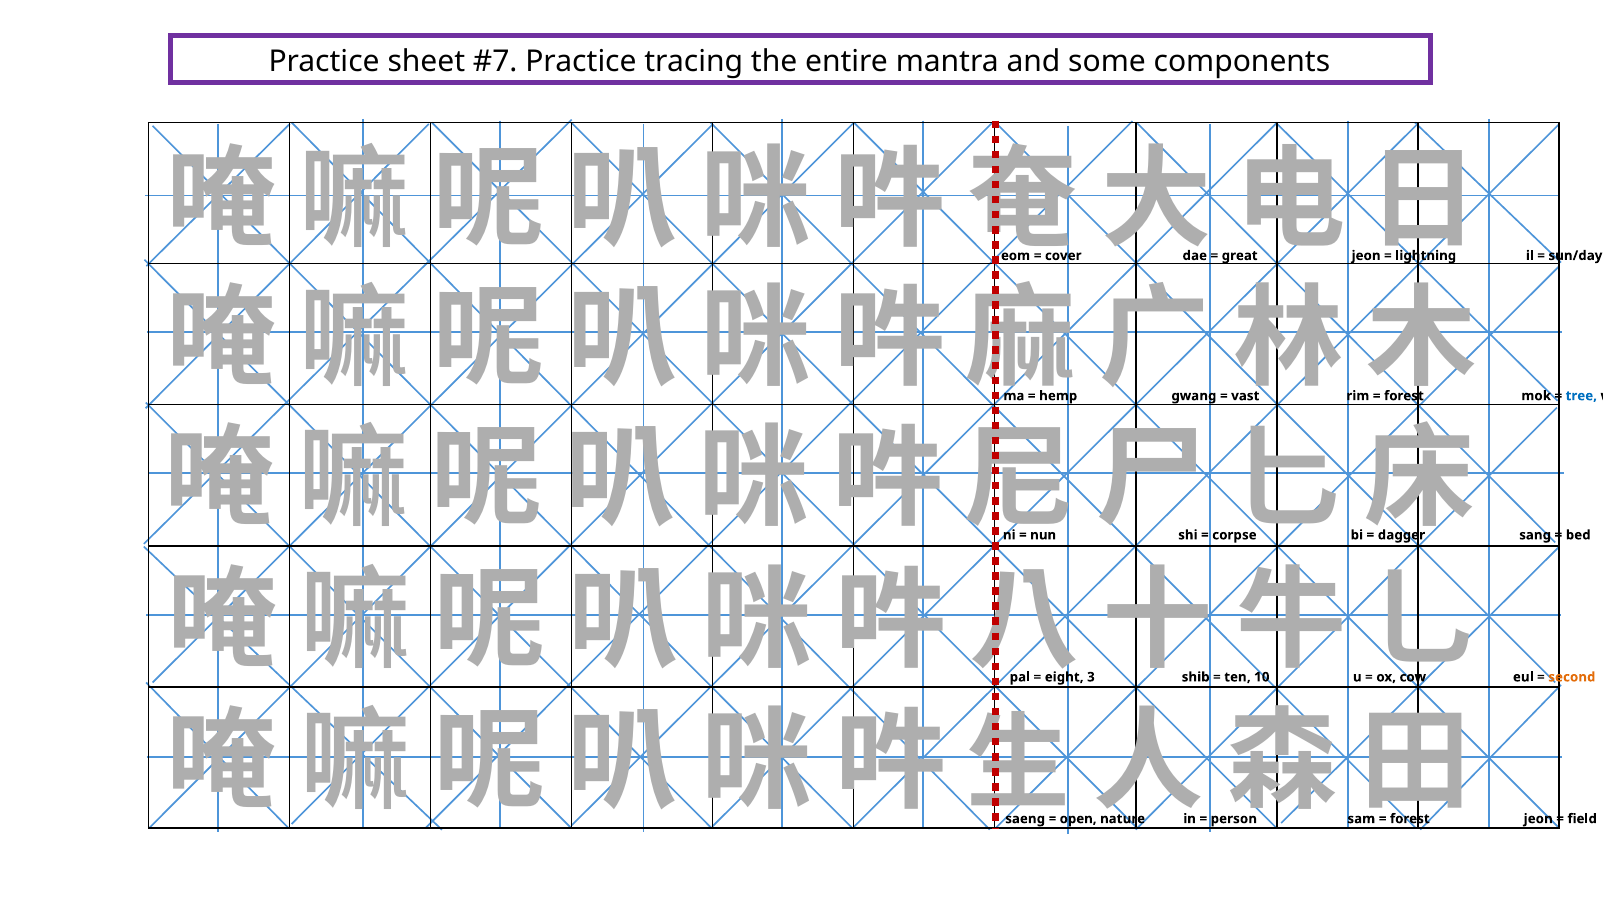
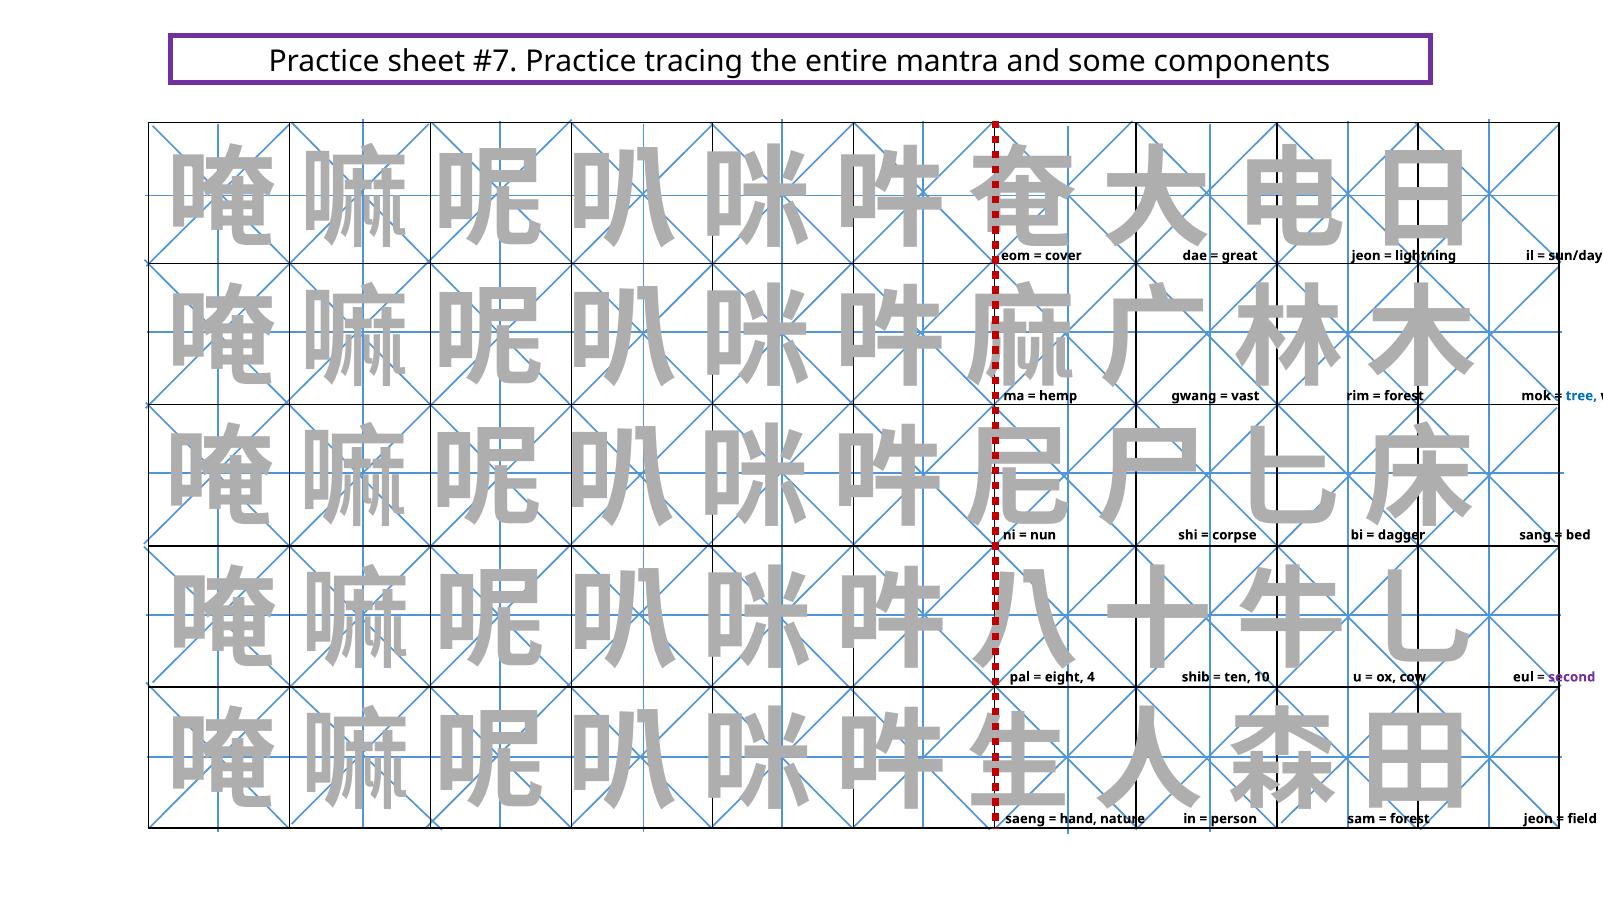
3: 3 -> 4
second colour: orange -> purple
open: open -> hand
